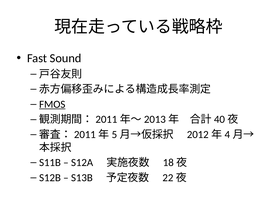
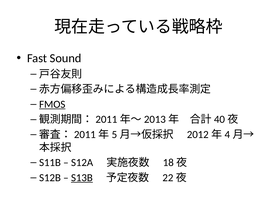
S13B underline: none -> present
